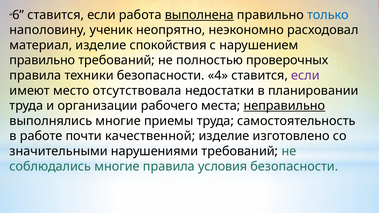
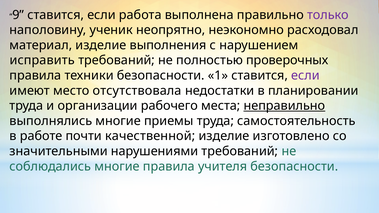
6: 6 -> 9
выполнена underline: present -> none
только colour: blue -> purple
спокойствия: спокойствия -> выполнения
правильно at (42, 60): правильно -> исправить
4: 4 -> 1
условия: условия -> учителя
